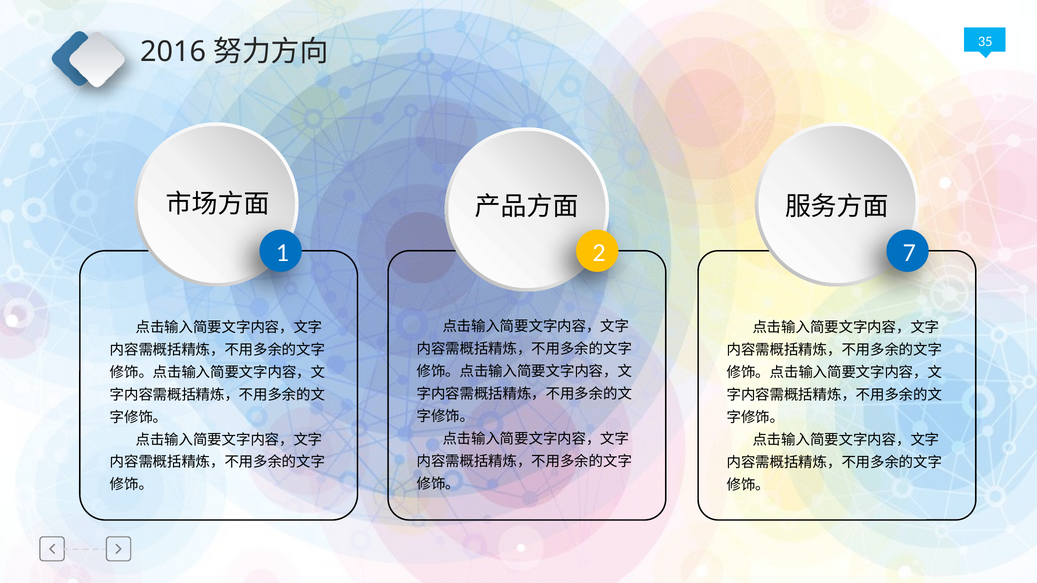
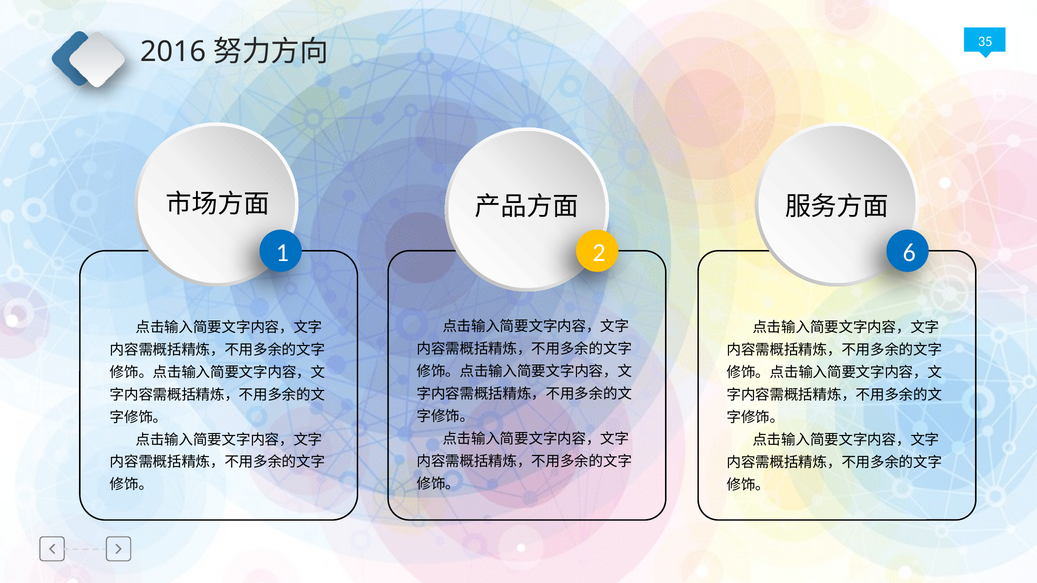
7: 7 -> 6
